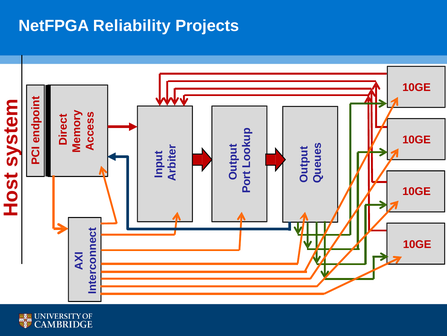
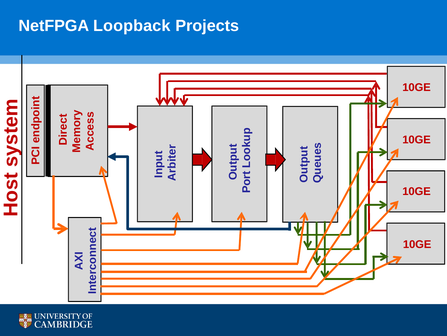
Reliability: Reliability -> Loopback
